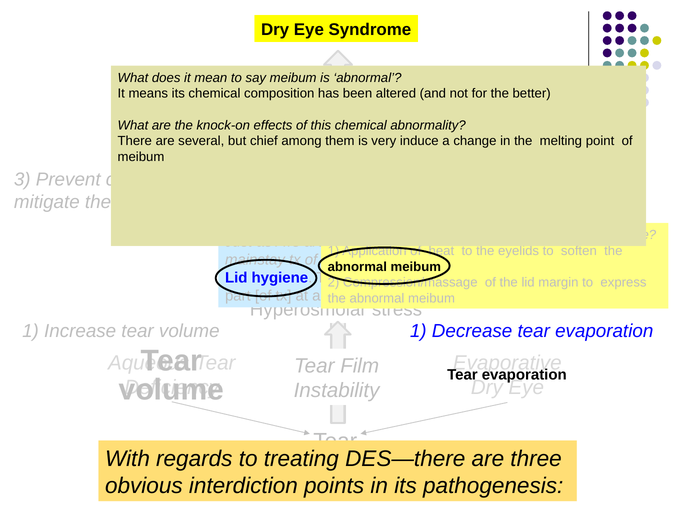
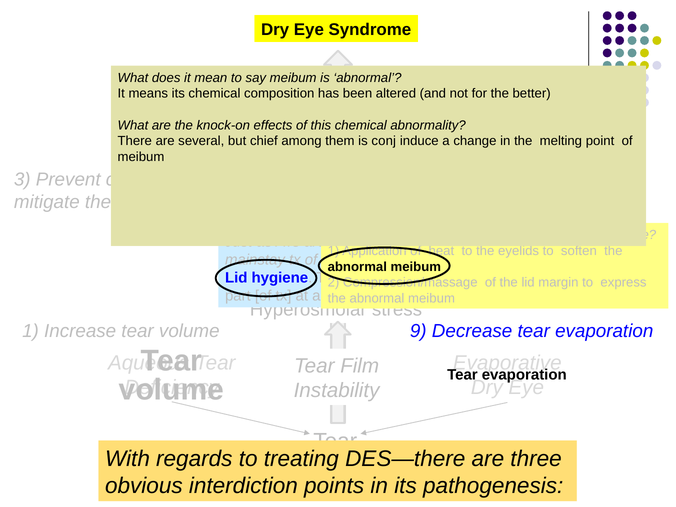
very: very -> conj
volume 1: 1 -> 9
